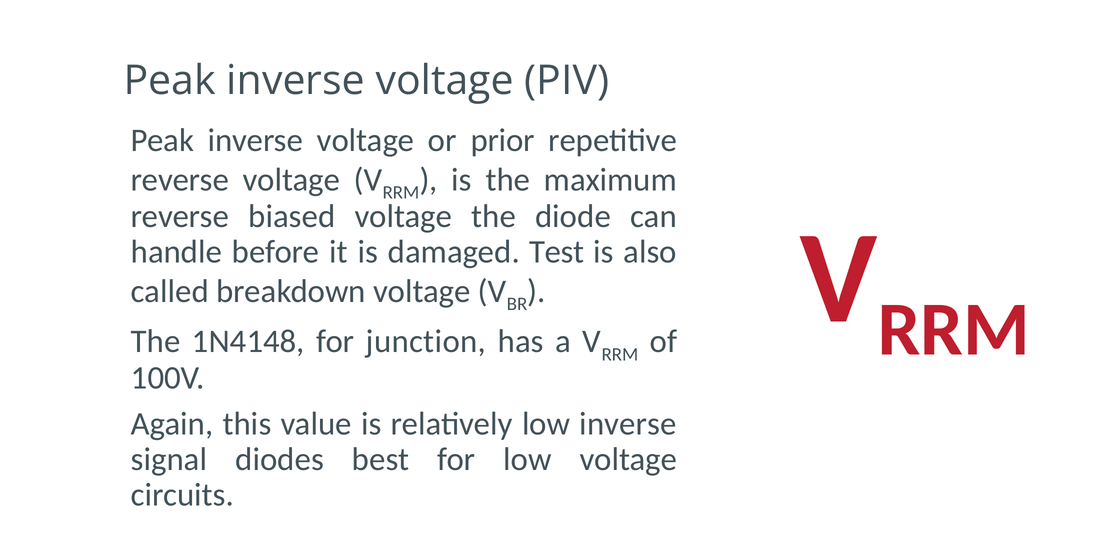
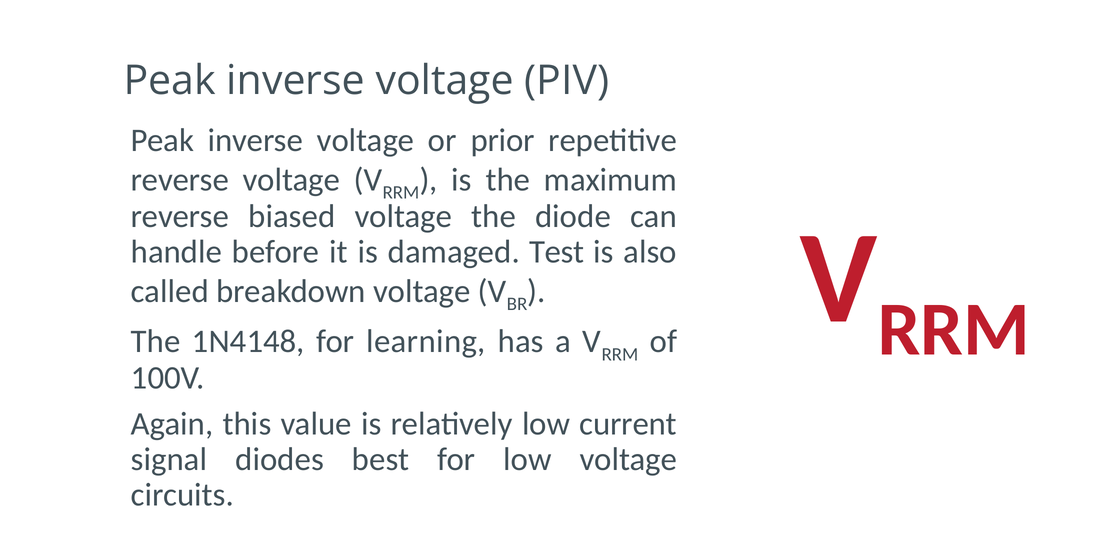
junction: junction -> learning
low inverse: inverse -> current
